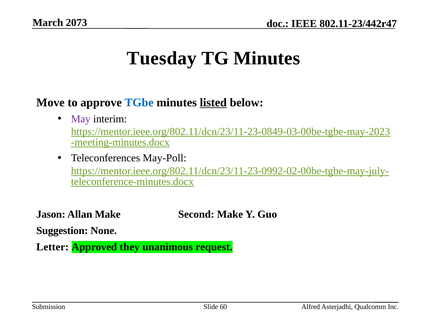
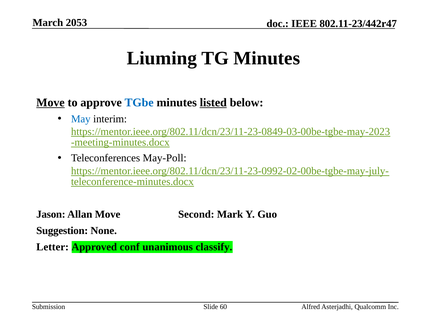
2073: 2073 -> 2053
Tuesday: Tuesday -> Liuming
Move at (50, 103) underline: none -> present
May colour: purple -> blue
Allan Make: Make -> Move
Second Make: Make -> Mark
they: they -> conf
request: request -> classify
